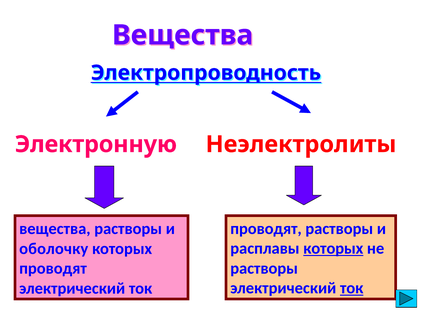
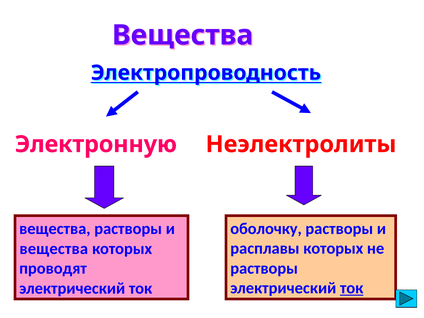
проводят at (266, 229): проводят -> оболочку
которых at (333, 248) underline: present -> none
оболочку at (54, 249): оболочку -> вещества
